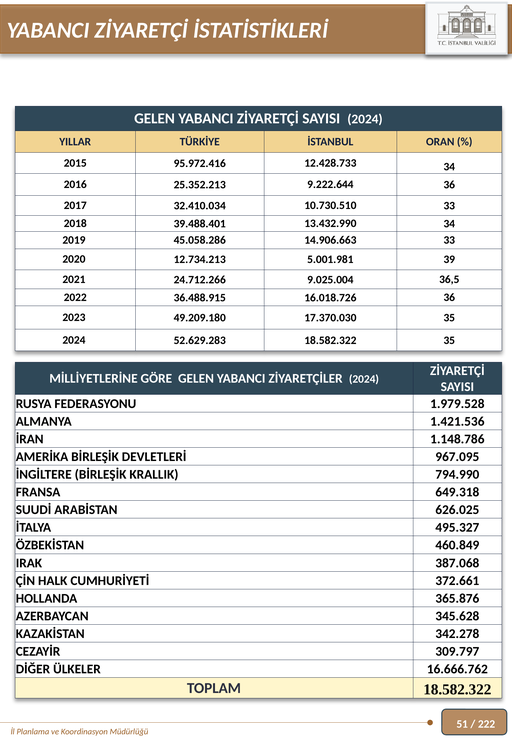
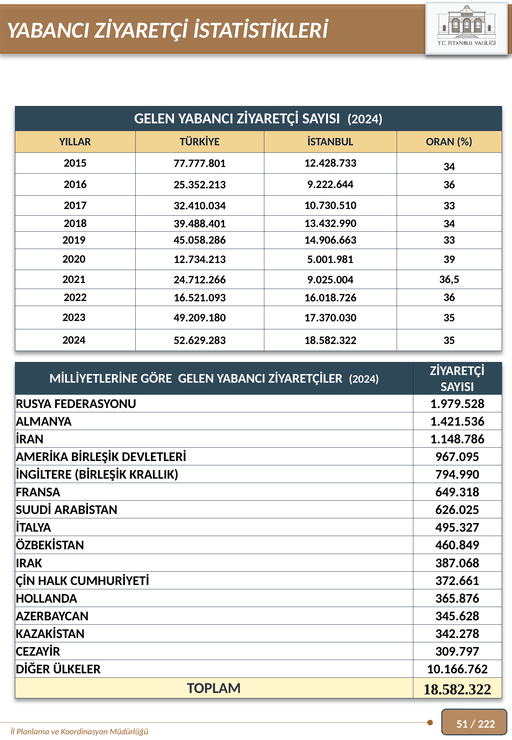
95.972.416: 95.972.416 -> 77.777.801
36.488.915: 36.488.915 -> 16.521.093
16.666.762: 16.666.762 -> 10.166.762
